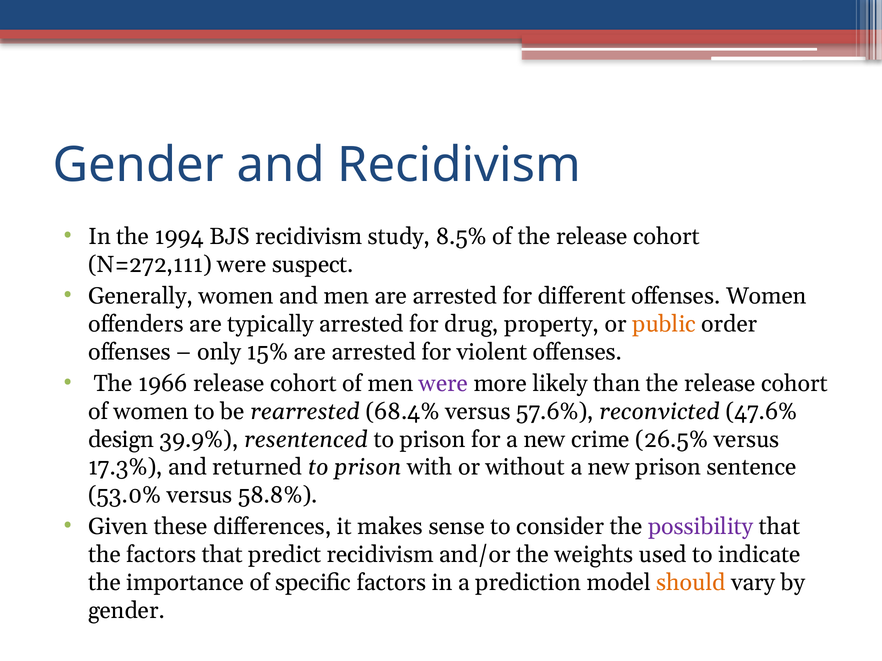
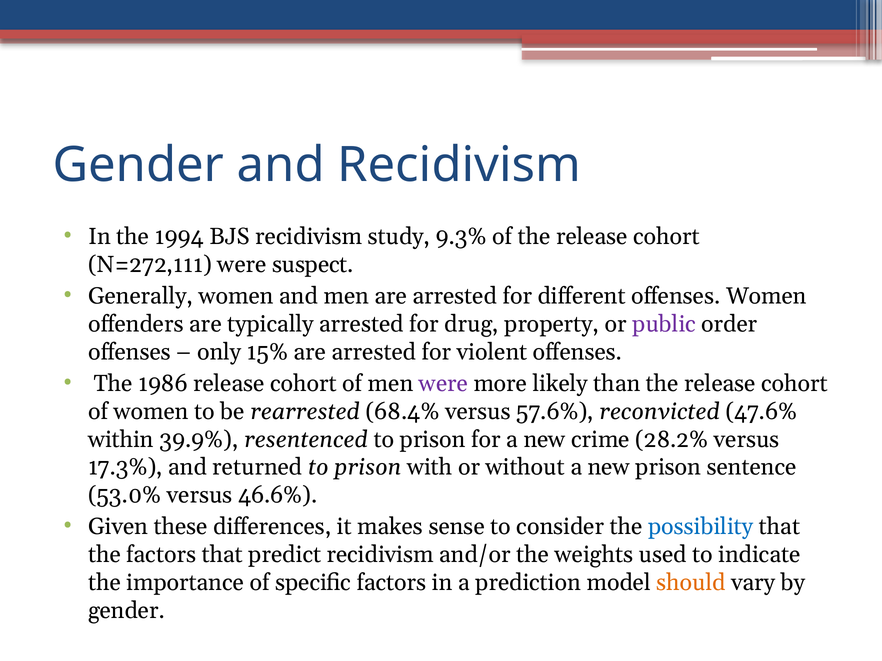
8.5%: 8.5% -> 9.3%
public colour: orange -> purple
1966: 1966 -> 1986
design: design -> within
26.5%: 26.5% -> 28.2%
58.8%: 58.8% -> 46.6%
possibility colour: purple -> blue
